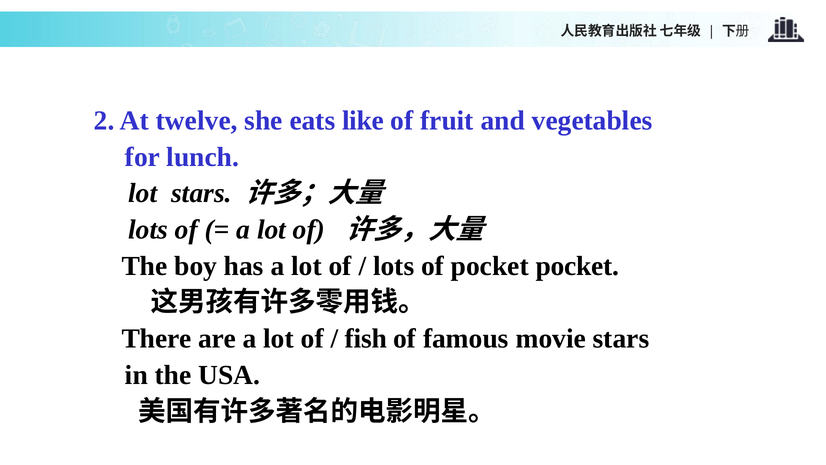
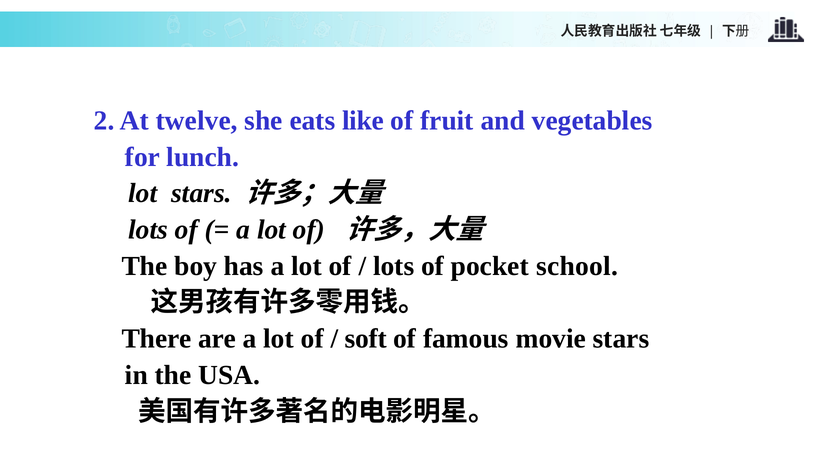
pocket pocket: pocket -> school
fish: fish -> soft
